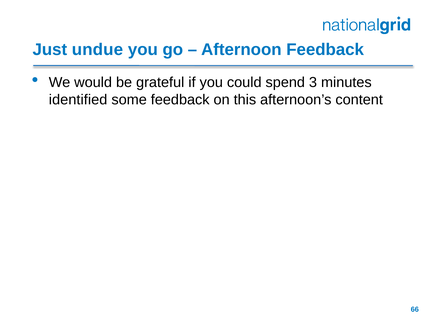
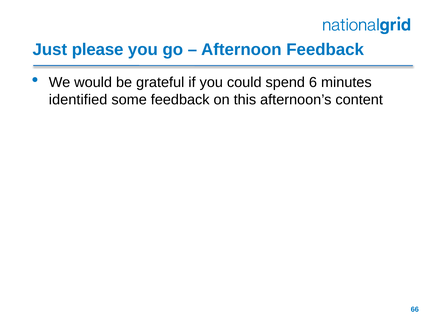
undue: undue -> please
3: 3 -> 6
